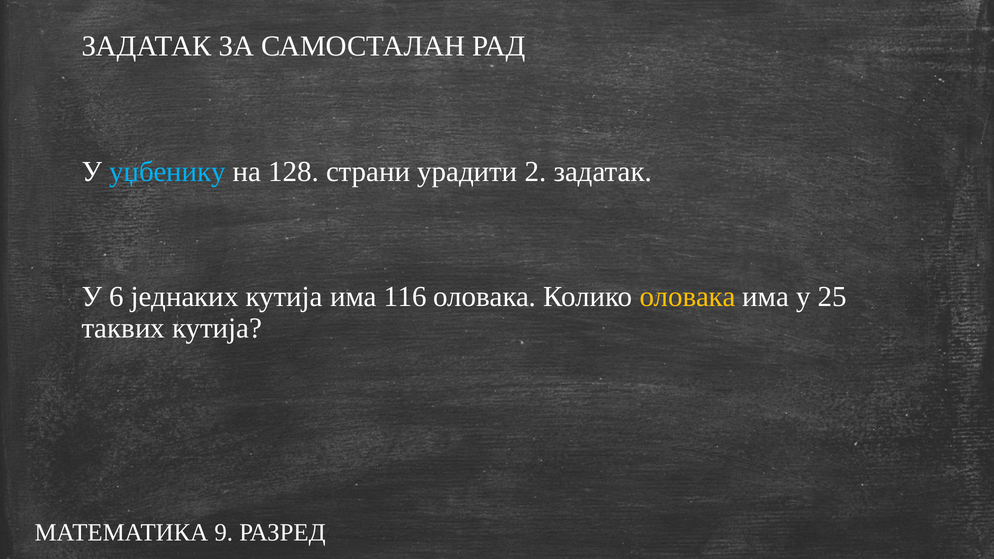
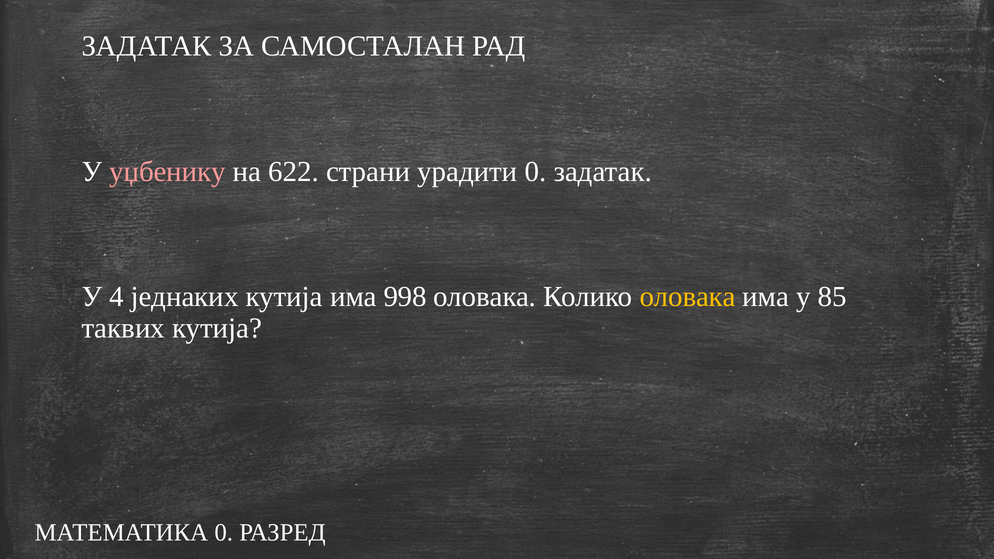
уџбенику colour: light blue -> pink
128: 128 -> 622
урадити 2: 2 -> 0
6: 6 -> 4
116: 116 -> 998
25: 25 -> 85
МАТЕМАТИКА 9: 9 -> 0
